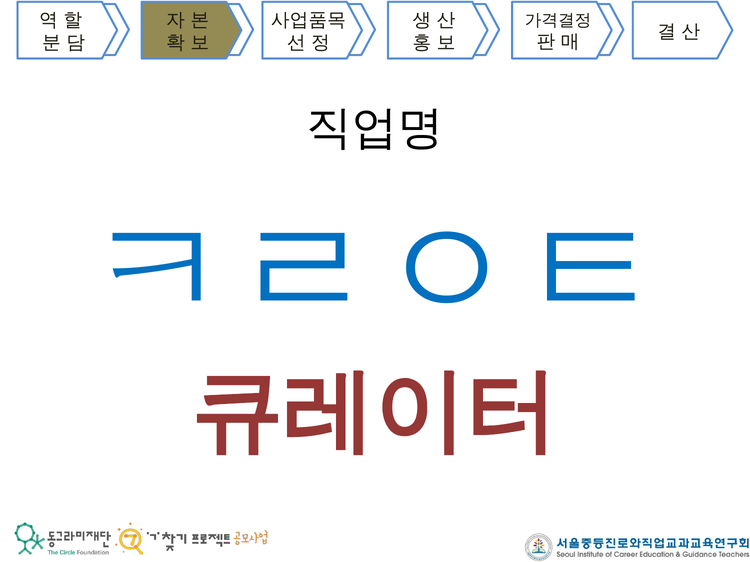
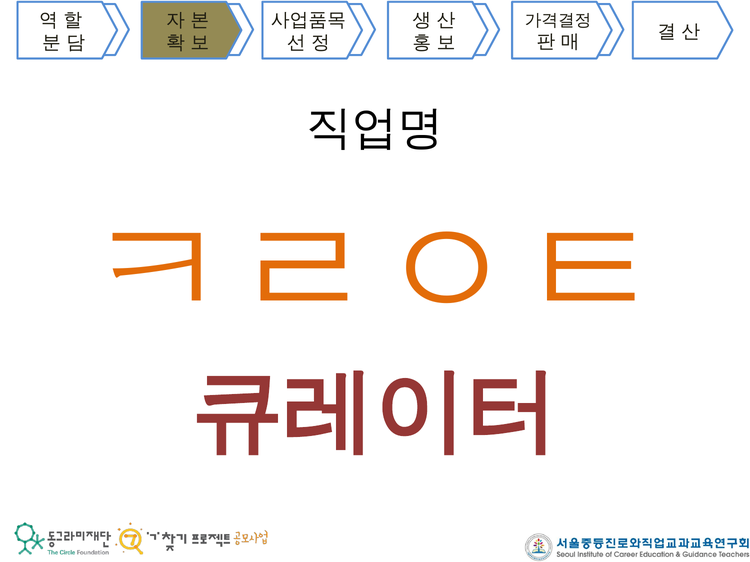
ㅋㄹㅇㅌ colour: blue -> orange
